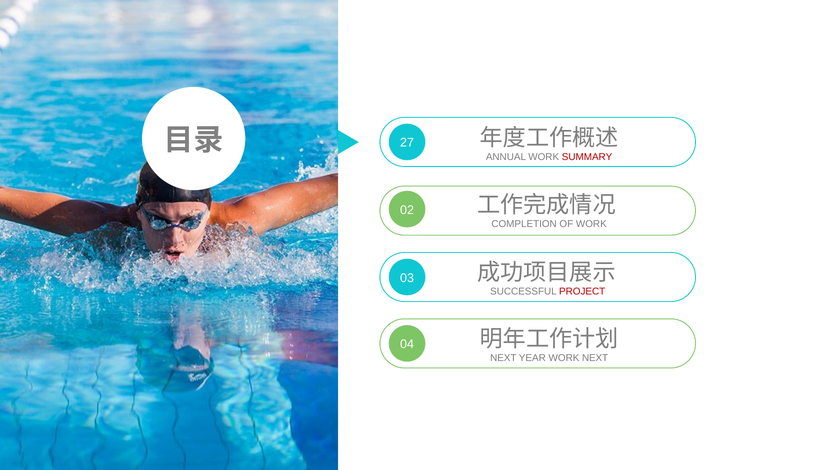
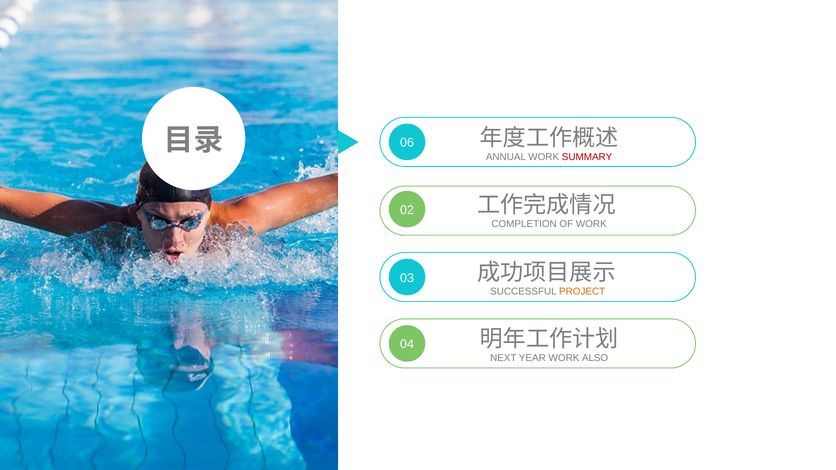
27: 27 -> 06
PROJECT colour: red -> orange
WORK NEXT: NEXT -> ALSO
